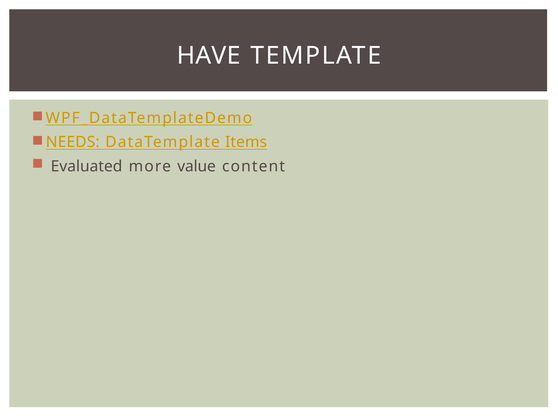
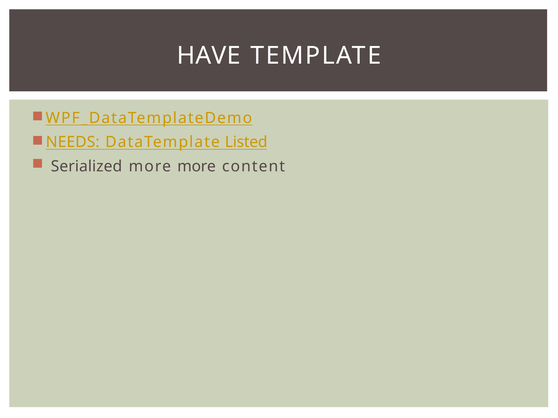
Items: Items -> Listed
Evaluated: Evaluated -> Serialized
more value: value -> more
